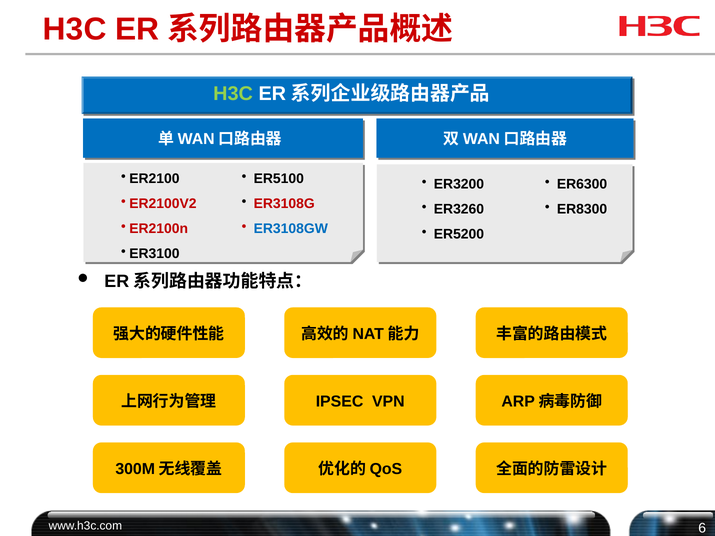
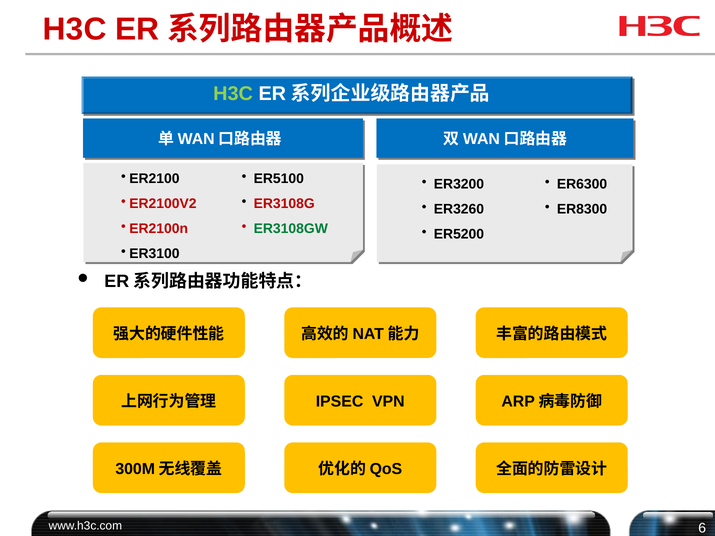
ER3108GW colour: blue -> green
